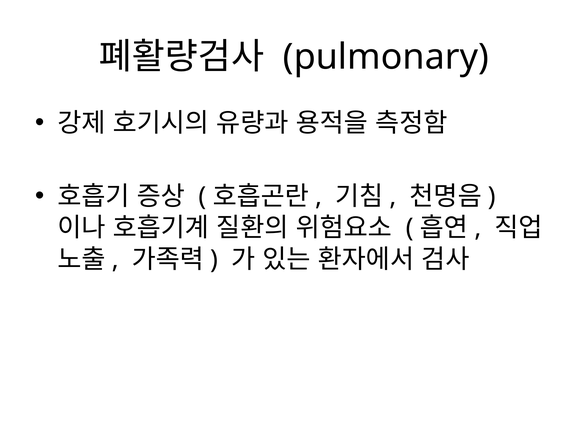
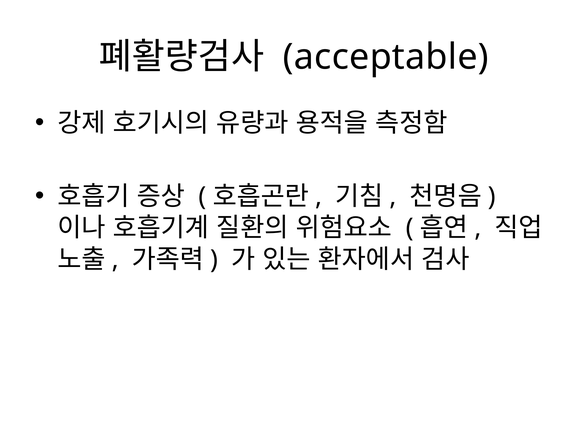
pulmonary: pulmonary -> acceptable
